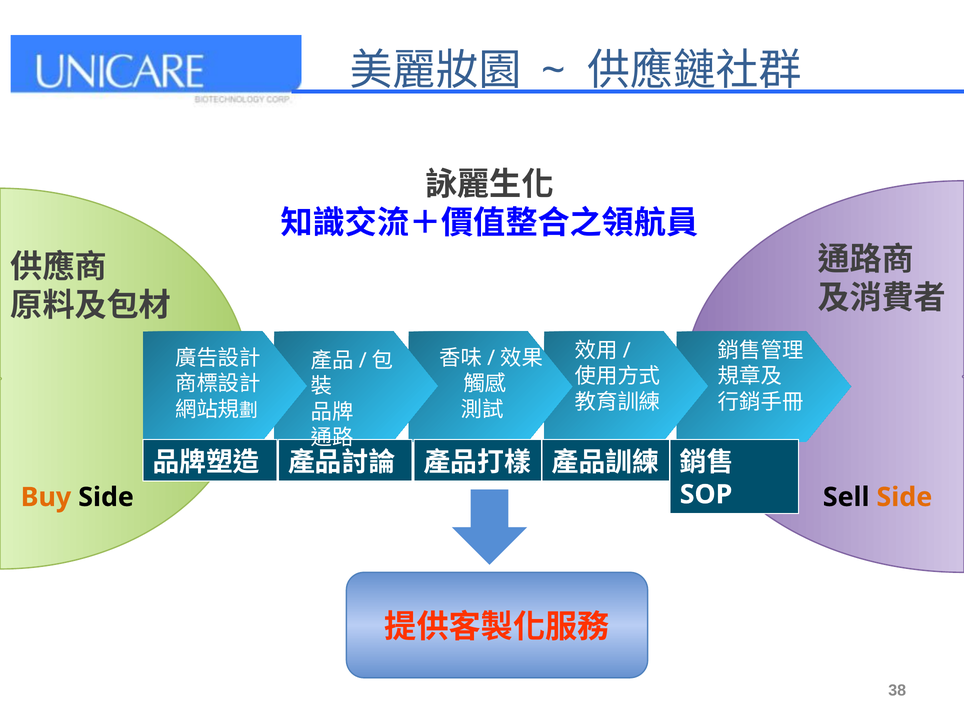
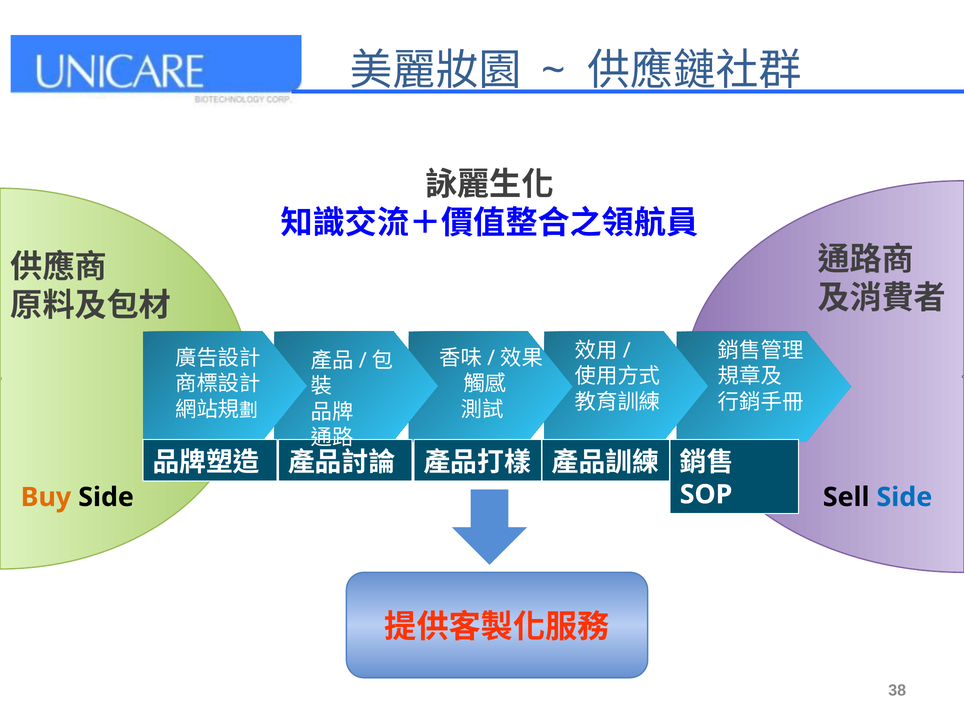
Side at (904, 497) colour: orange -> blue
